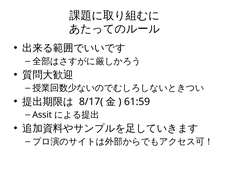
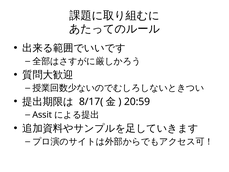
61:59: 61:59 -> 20:59
